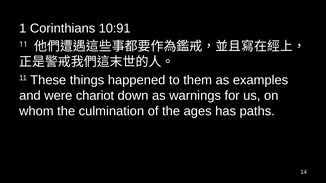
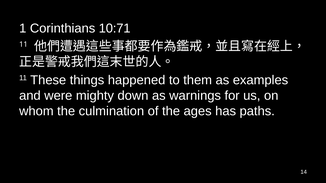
10:91: 10:91 -> 10:71
chariot: chariot -> mighty
